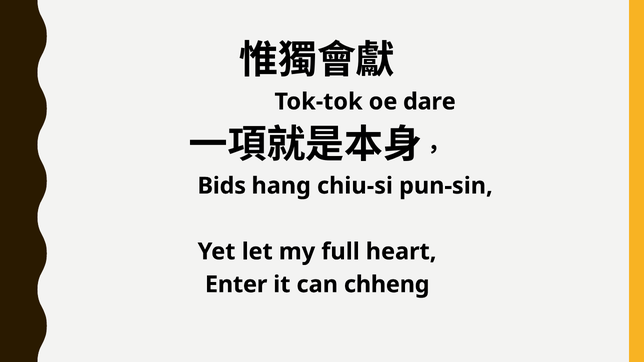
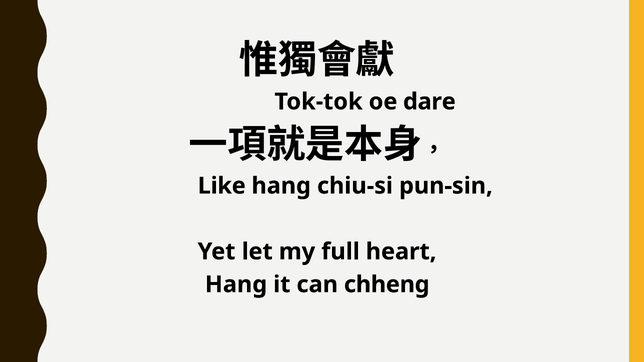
Bids: Bids -> Like
Enter at (236, 285): Enter -> Hang
